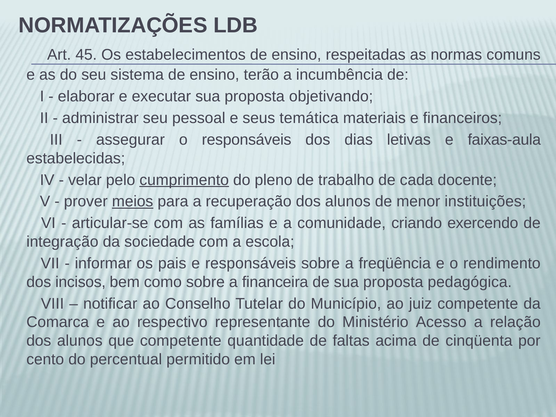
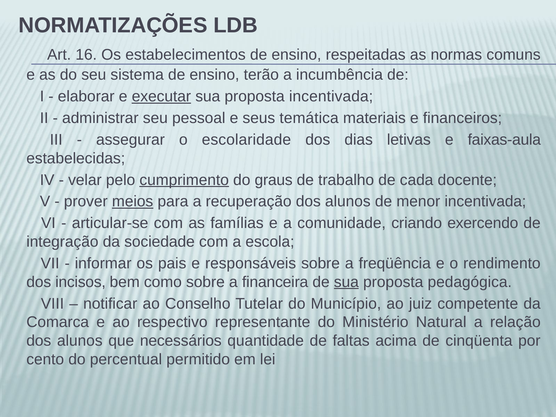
45: 45 -> 16
executar underline: none -> present
proposta objetivando: objetivando -> incentivada
o responsáveis: responsáveis -> escolaridade
pleno: pleno -> graus
menor instituições: instituições -> incentivada
sua at (346, 282) underline: none -> present
Acesso: Acesso -> Natural
que competente: competente -> necessários
